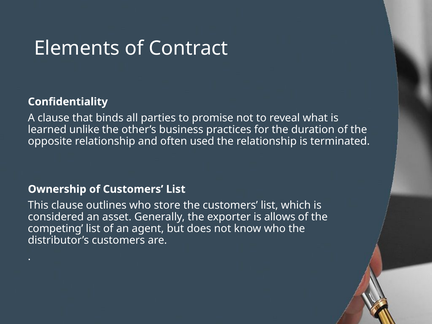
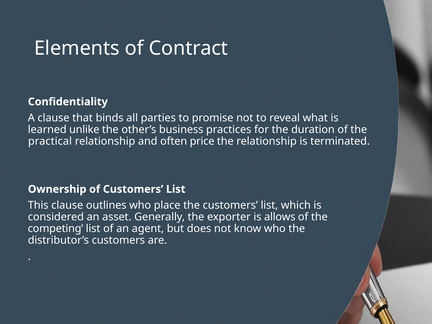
opposite: opposite -> practical
used: used -> price
store: store -> place
